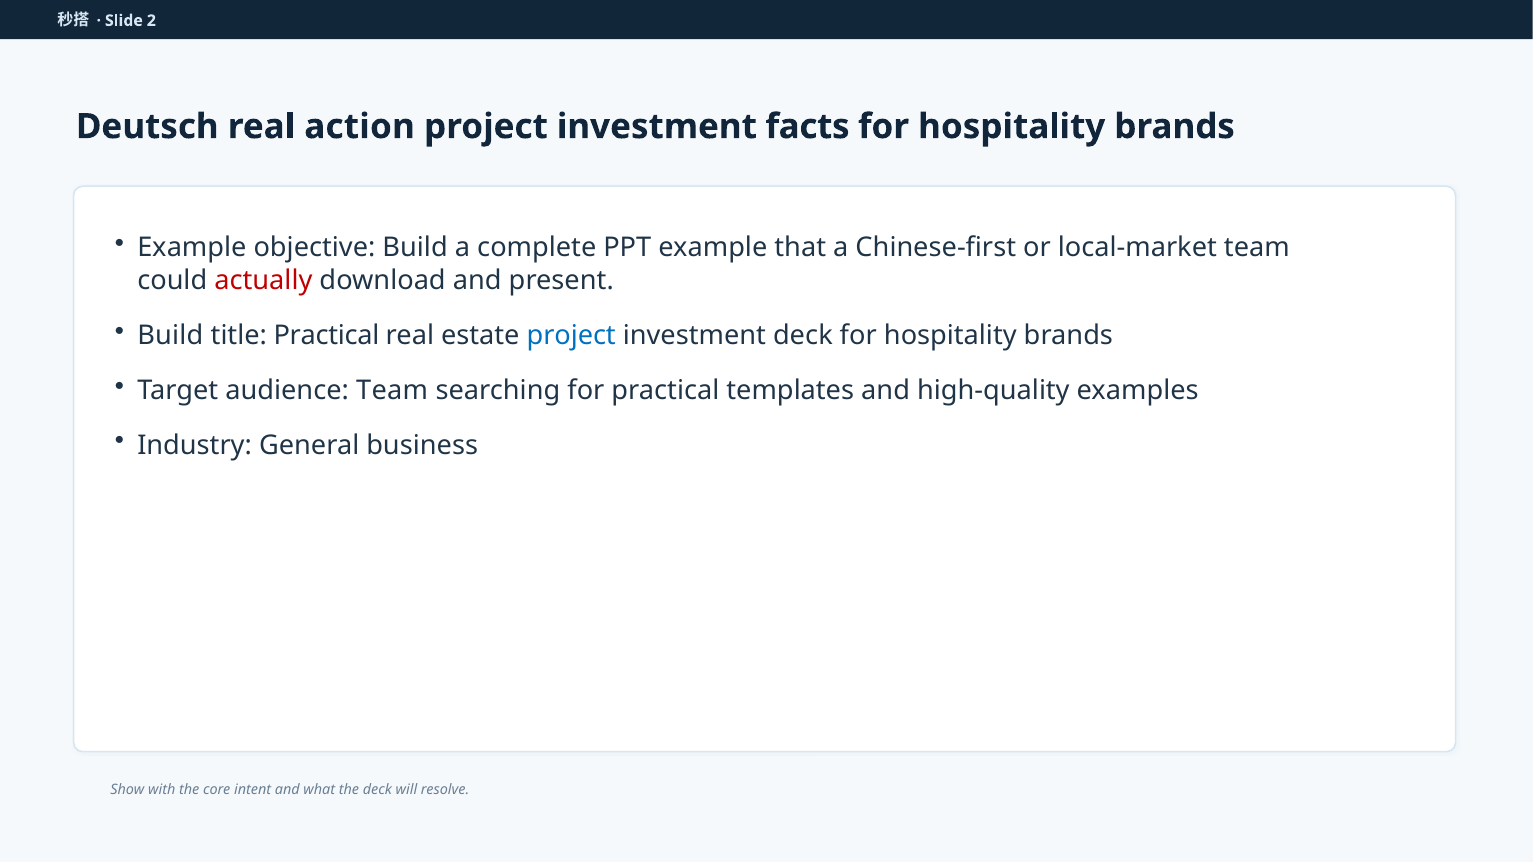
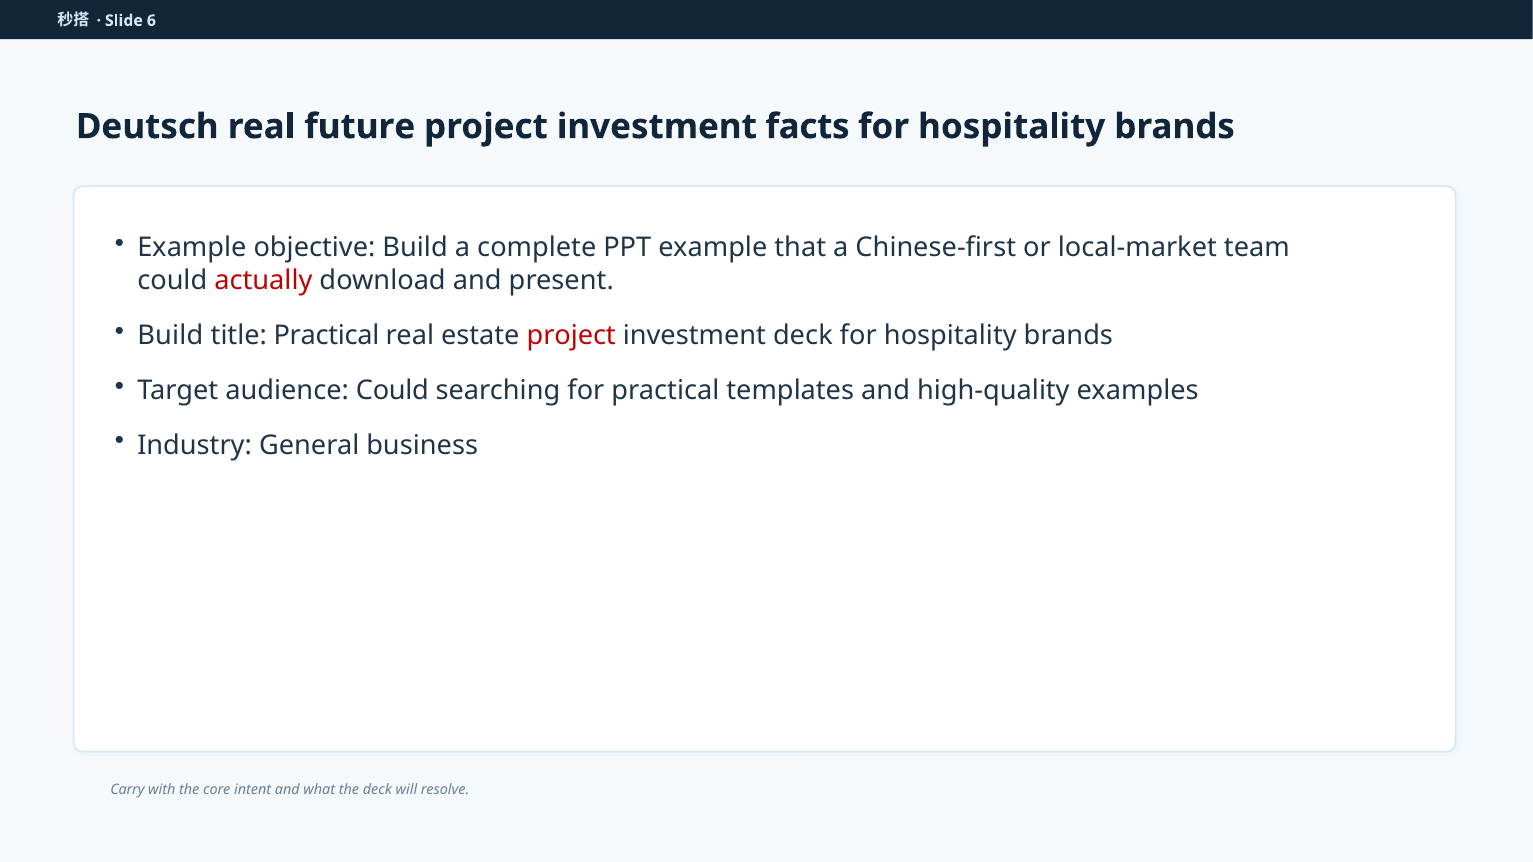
2: 2 -> 6
action: action -> future
project at (571, 336) colour: blue -> red
audience Team: Team -> Could
Show: Show -> Carry
